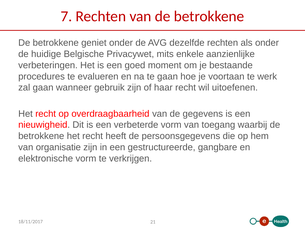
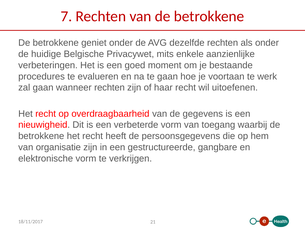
wanneer gebruik: gebruik -> rechten
